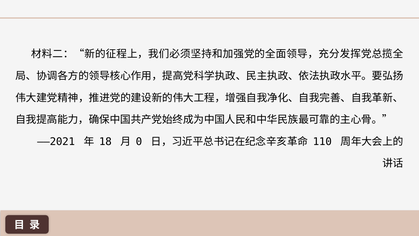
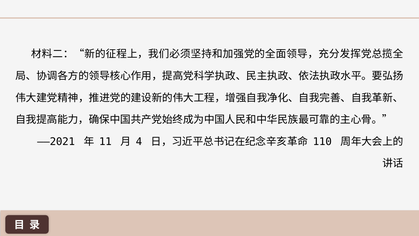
18: 18 -> 11
0: 0 -> 4
